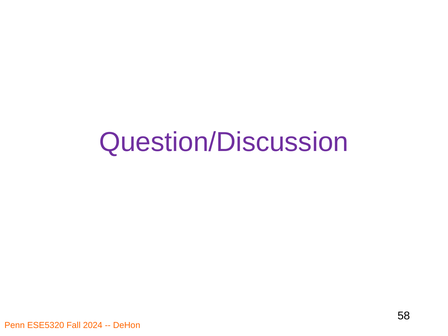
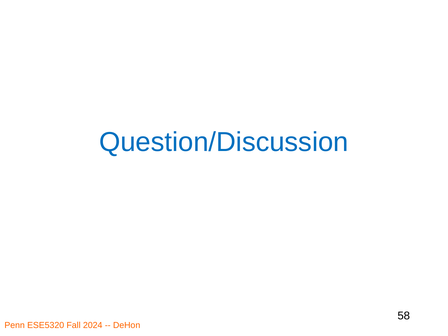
Question/Discussion colour: purple -> blue
